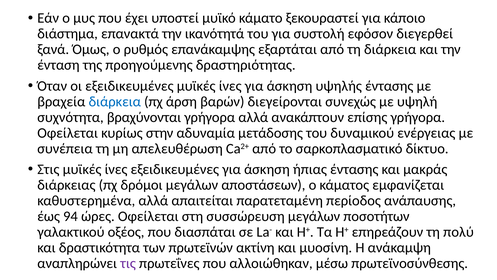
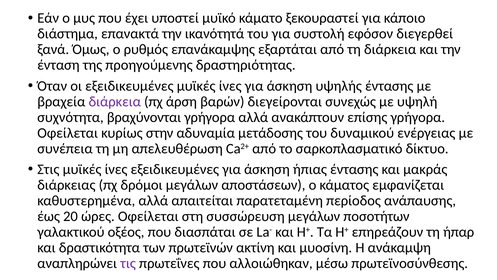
διάρκεια at (115, 101) colour: blue -> purple
94: 94 -> 20
πολύ: πολύ -> ήπαρ
